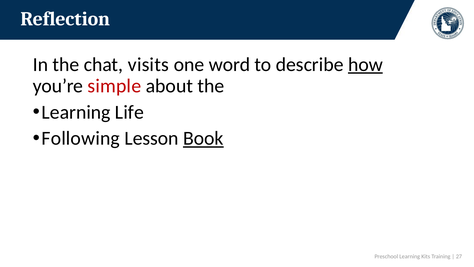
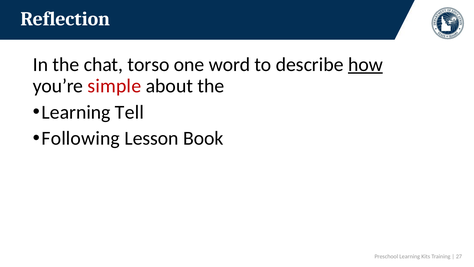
visits: visits -> torso
Life: Life -> Tell
Book underline: present -> none
